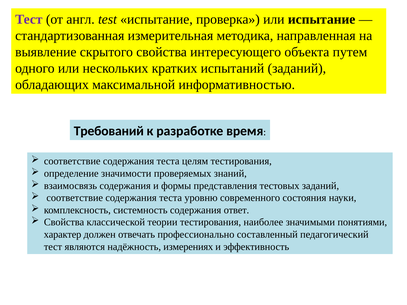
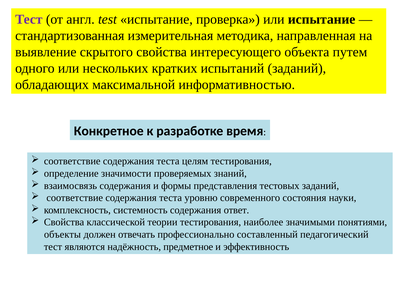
Требований: Требований -> Конкретное
характер: характер -> объекты
измерениях: измерениях -> предметное
